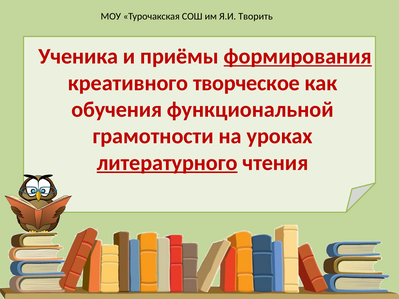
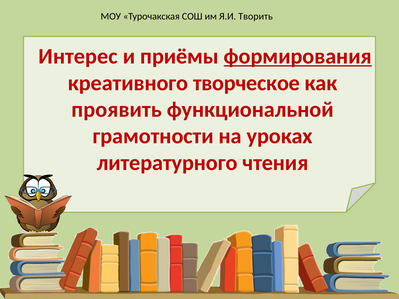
Ученика: Ученика -> Интерес
обучения: обучения -> проявить
литературного underline: present -> none
